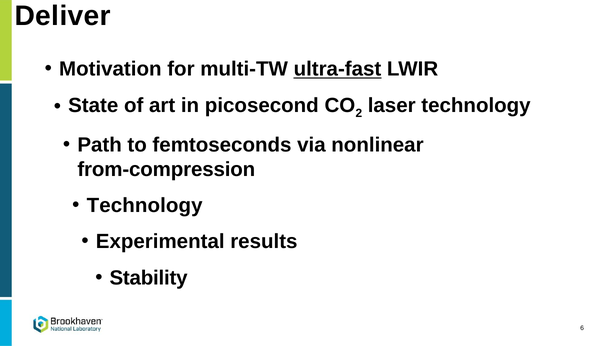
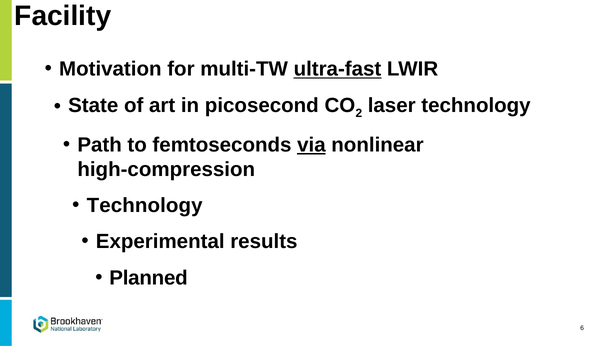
Deliver: Deliver -> Facility
via underline: none -> present
from-compression: from-compression -> high-compression
Stability: Stability -> Planned
